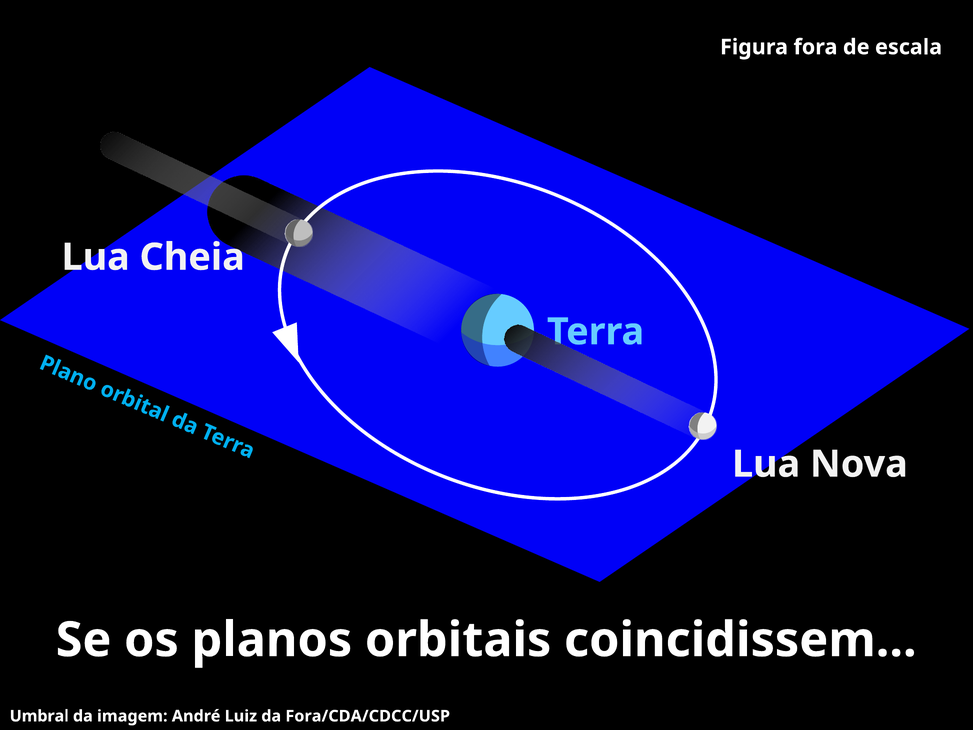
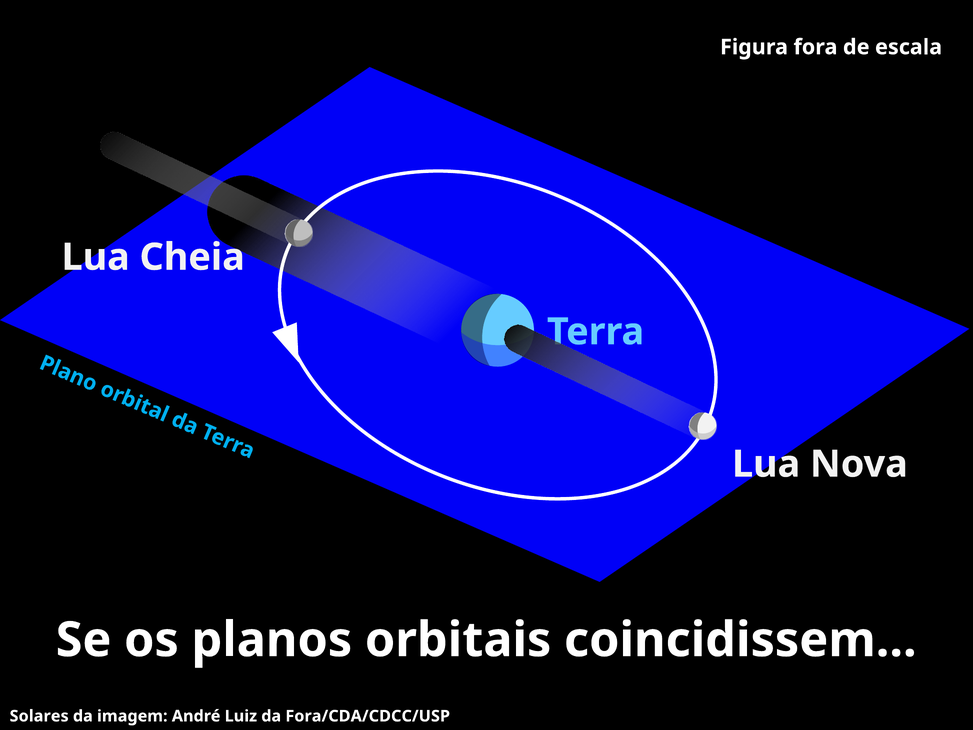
Umbral: Umbral -> Solares
